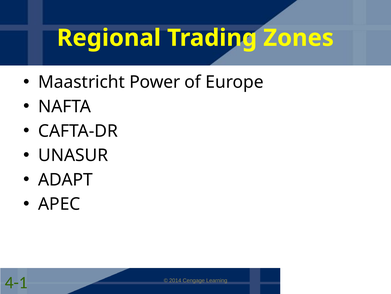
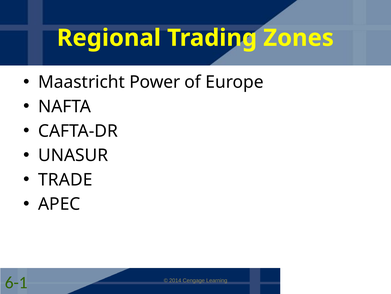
ADAPT: ADAPT -> TRADE
4-1: 4-1 -> 6-1
